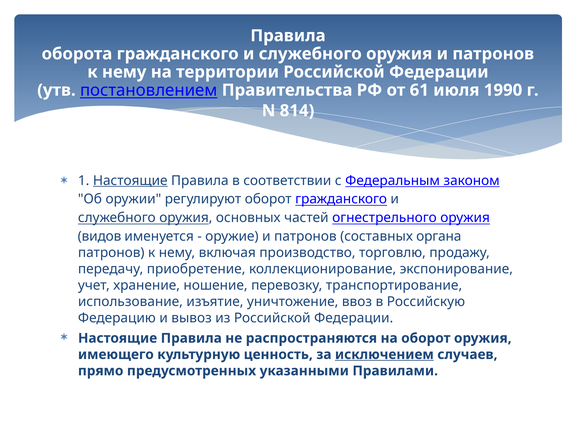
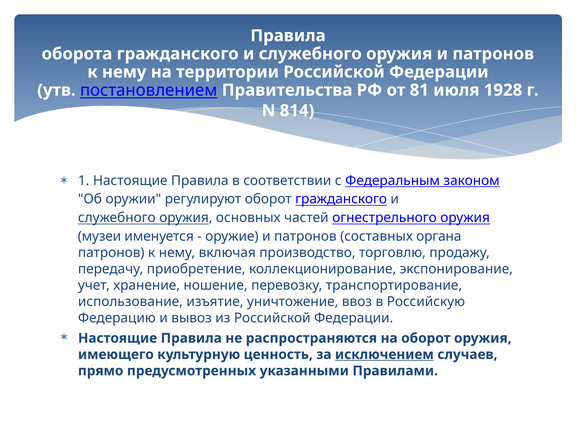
61: 61 -> 81
1990: 1990 -> 1928
Настоящие at (130, 181) underline: present -> none
видов: видов -> музеи
